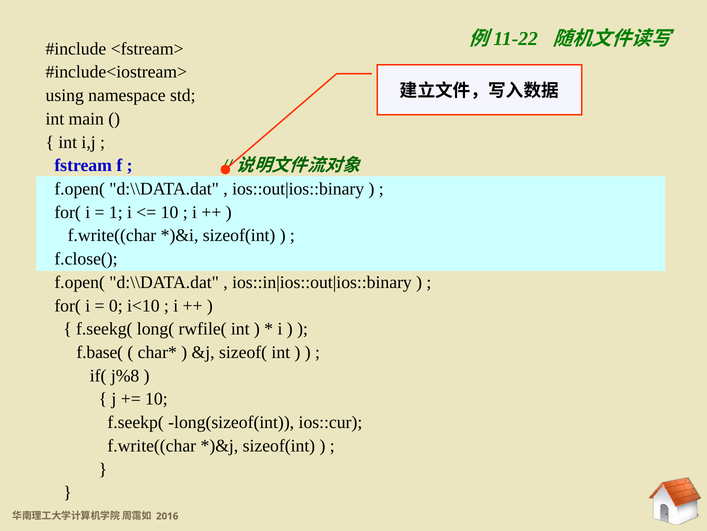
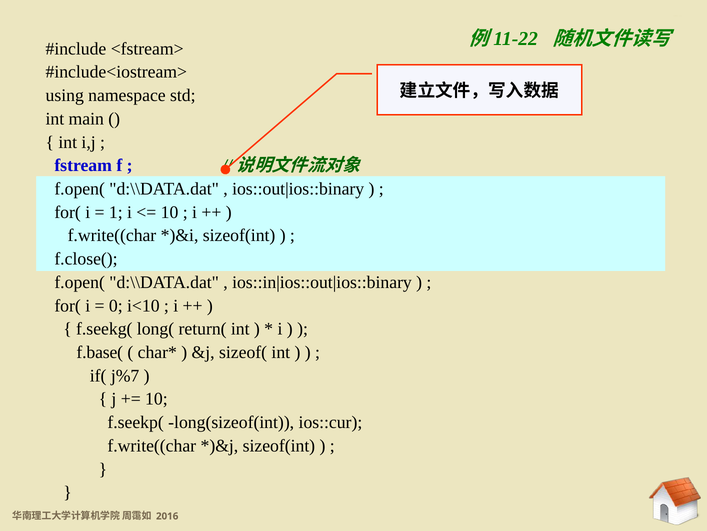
rwfile(: rwfile( -> return(
j%8: j%8 -> j%7
